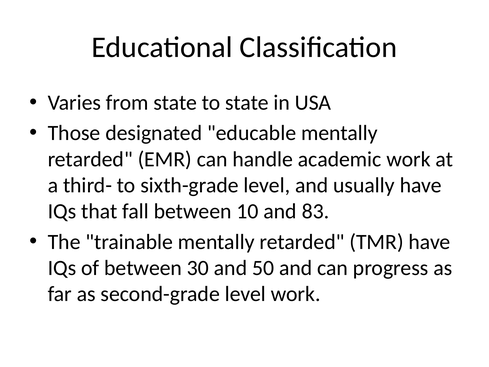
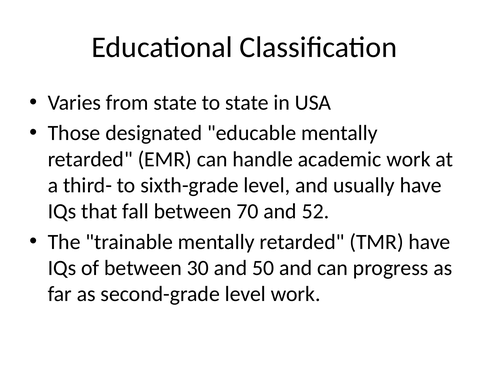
10: 10 -> 70
83: 83 -> 52
